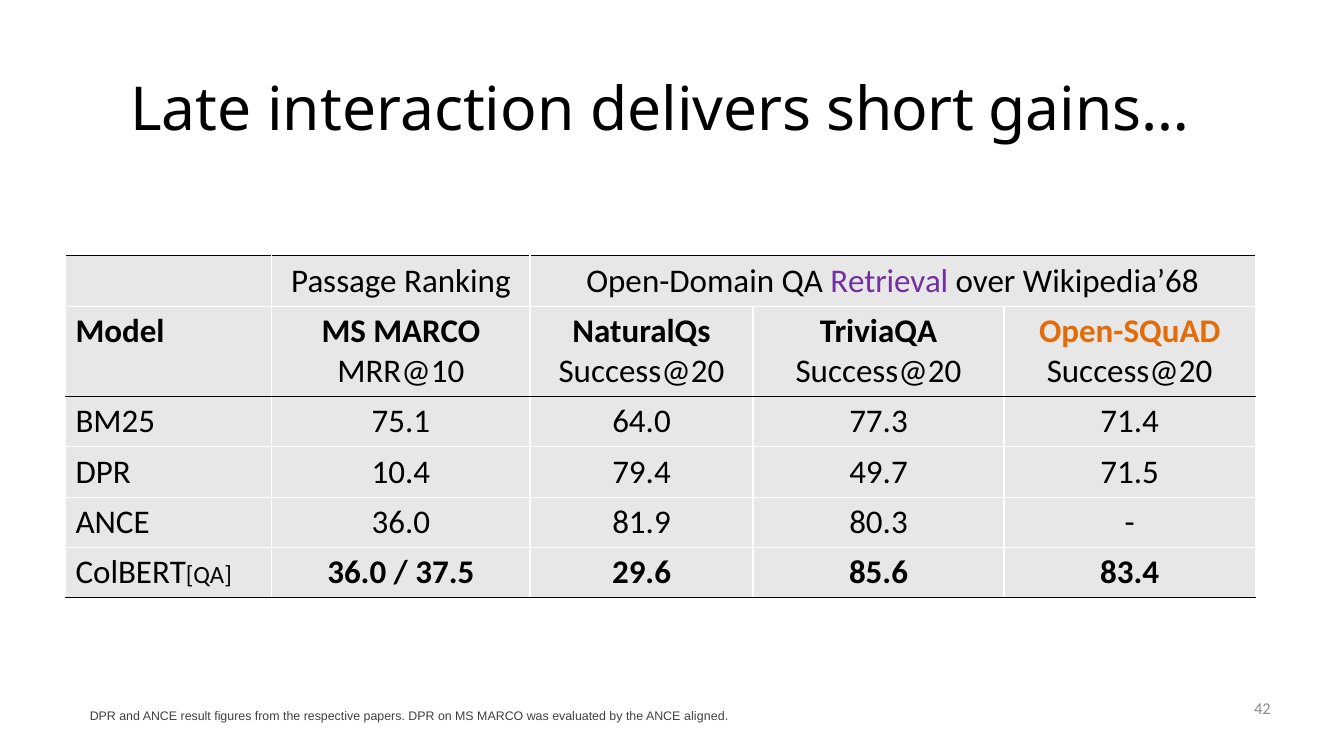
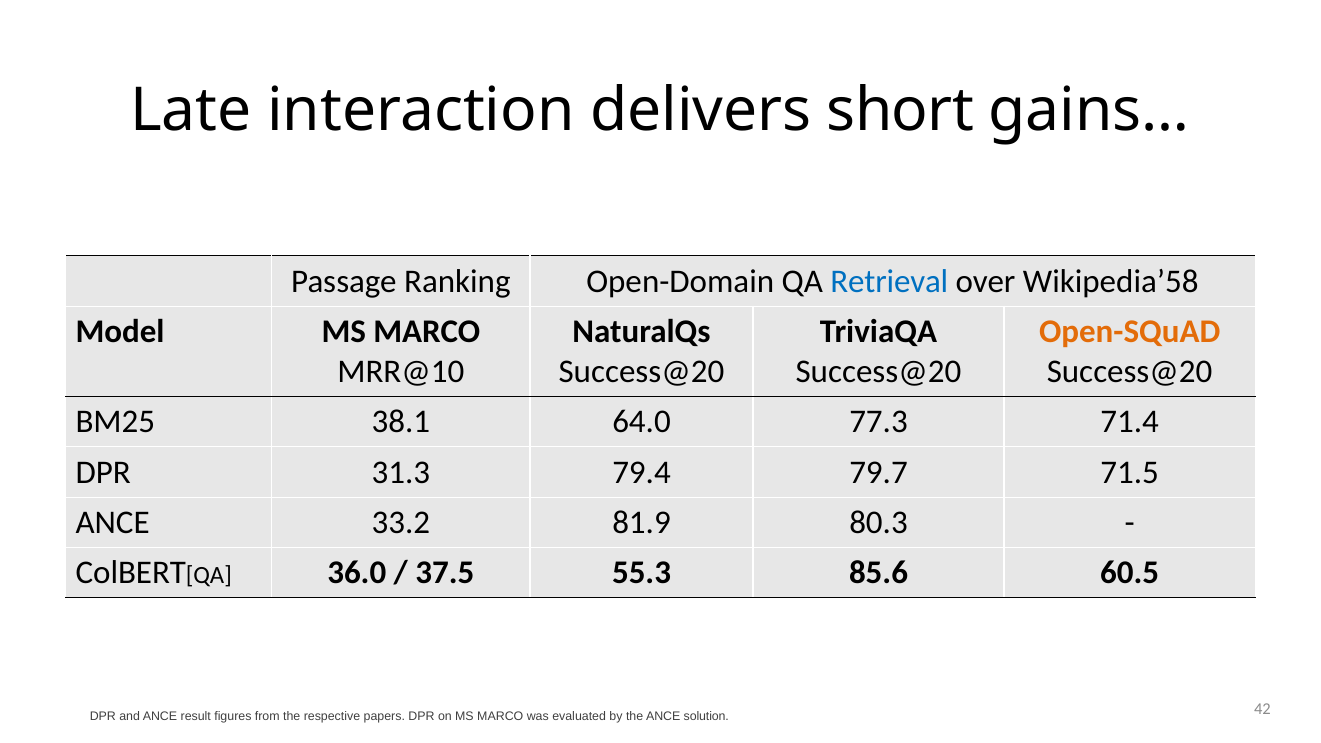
Retrieval colour: purple -> blue
Wikipedia’68: Wikipedia’68 -> Wikipedia’58
75.1: 75.1 -> 38.1
10.4: 10.4 -> 31.3
49.7: 49.7 -> 79.7
ANCE 36.0: 36.0 -> 33.2
29.6: 29.6 -> 55.3
83.4: 83.4 -> 60.5
aligned: aligned -> solution
